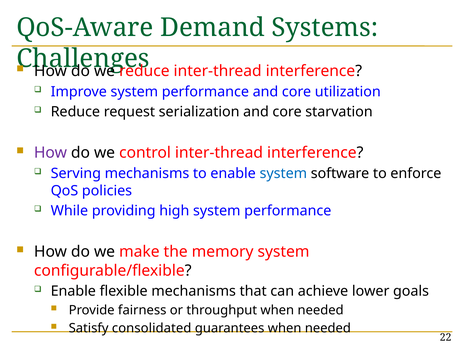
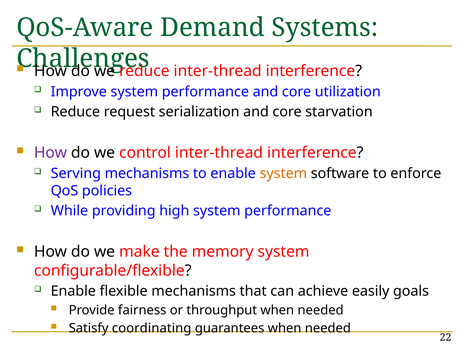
system at (283, 174) colour: blue -> orange
lower: lower -> easily
consolidated: consolidated -> coordinating
